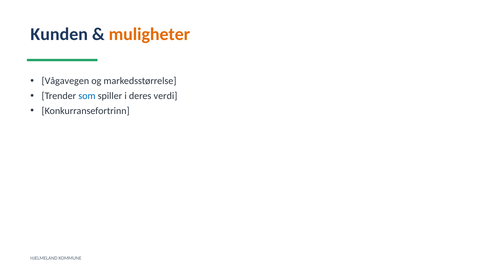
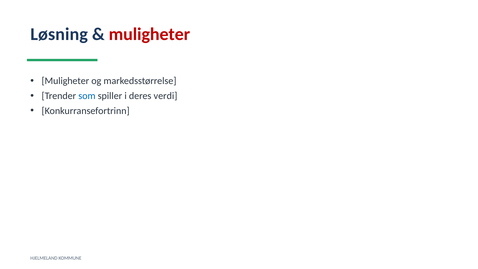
Kunden: Kunden -> Løsning
muligheter at (149, 34) colour: orange -> red
Vågavegen at (65, 81): Vågavegen -> Muligheter
